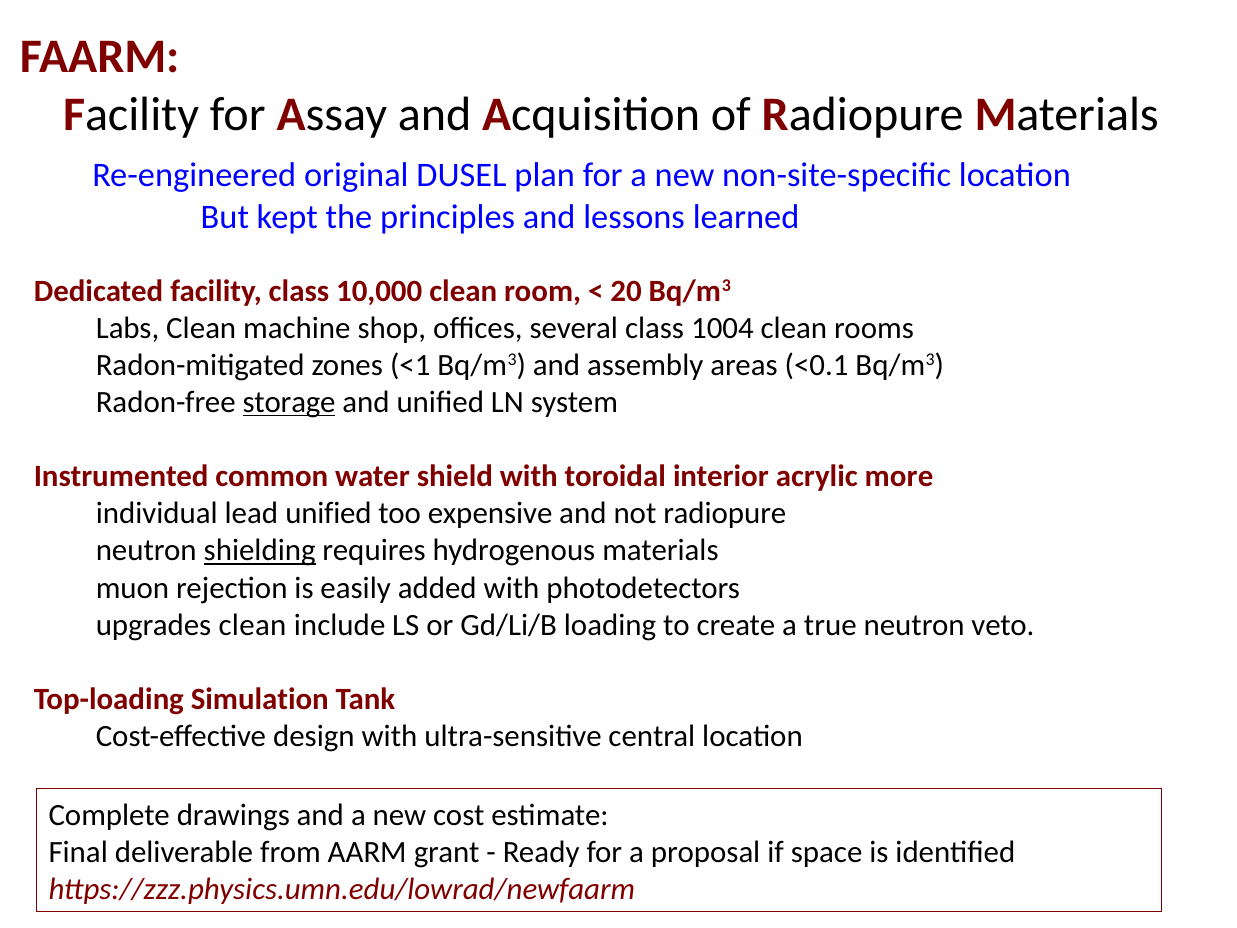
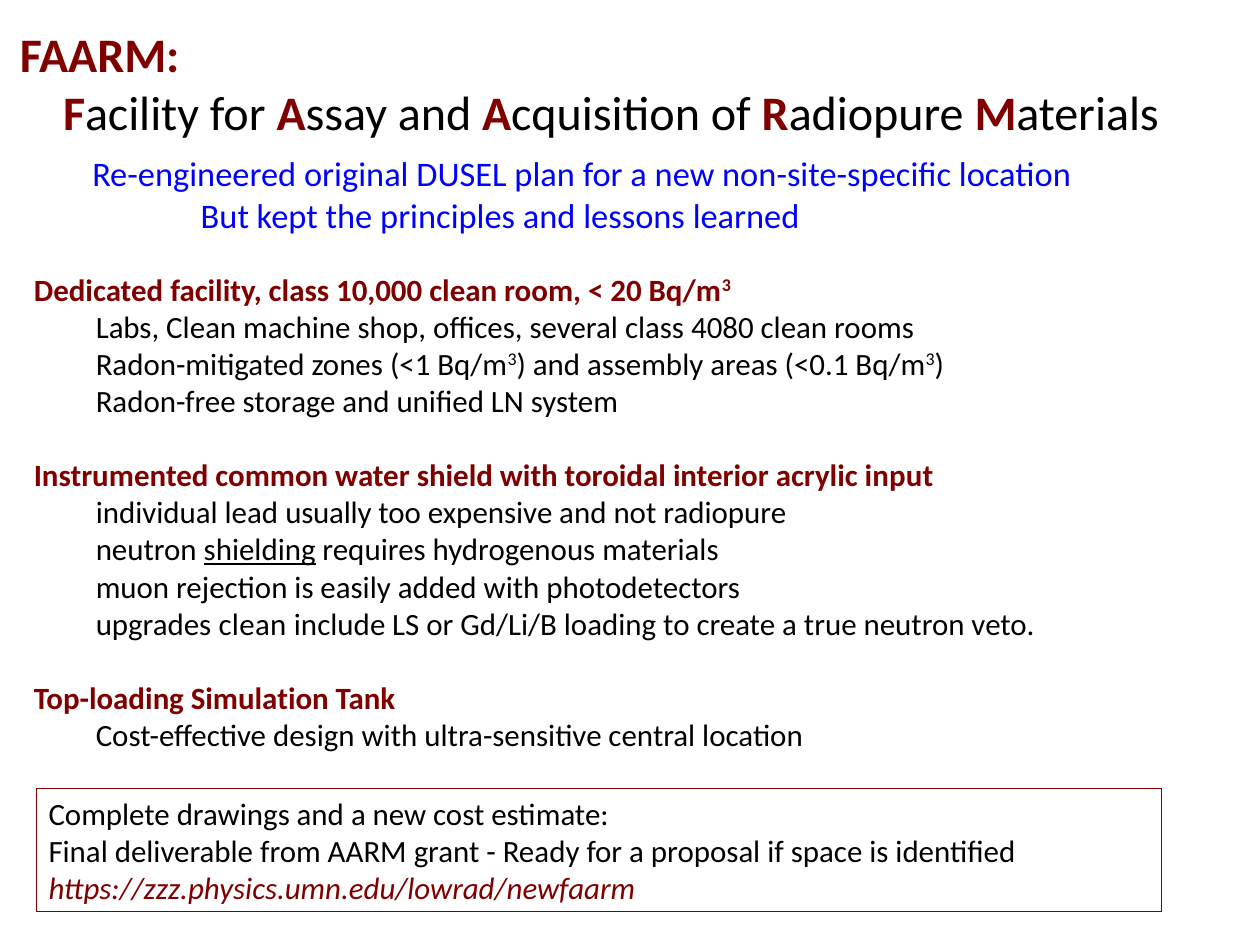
1004: 1004 -> 4080
storage underline: present -> none
more: more -> input
lead unified: unified -> usually
